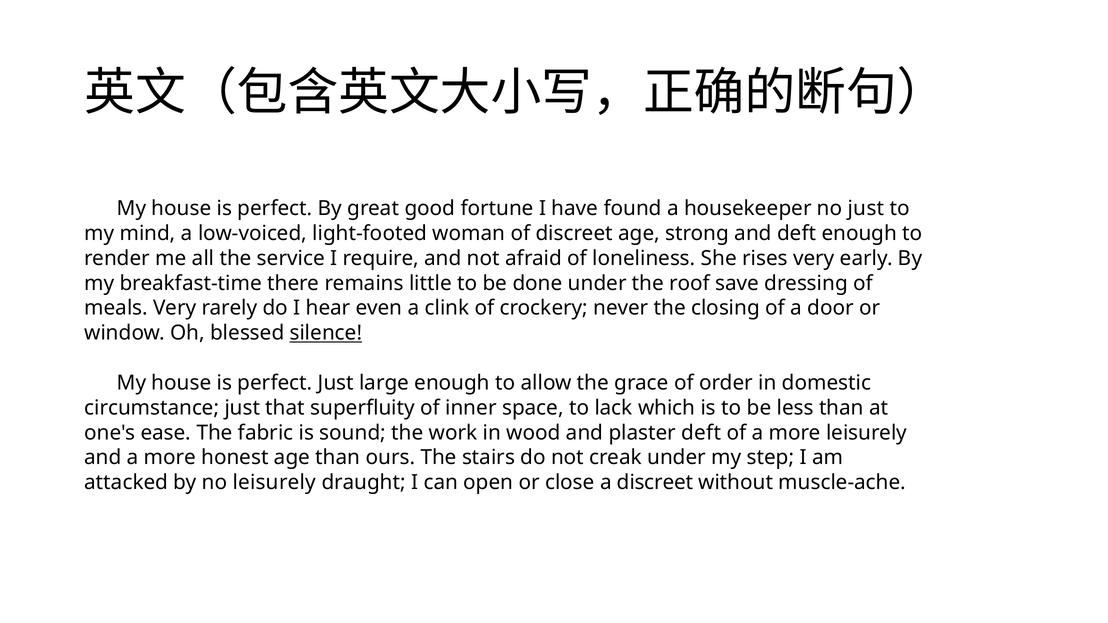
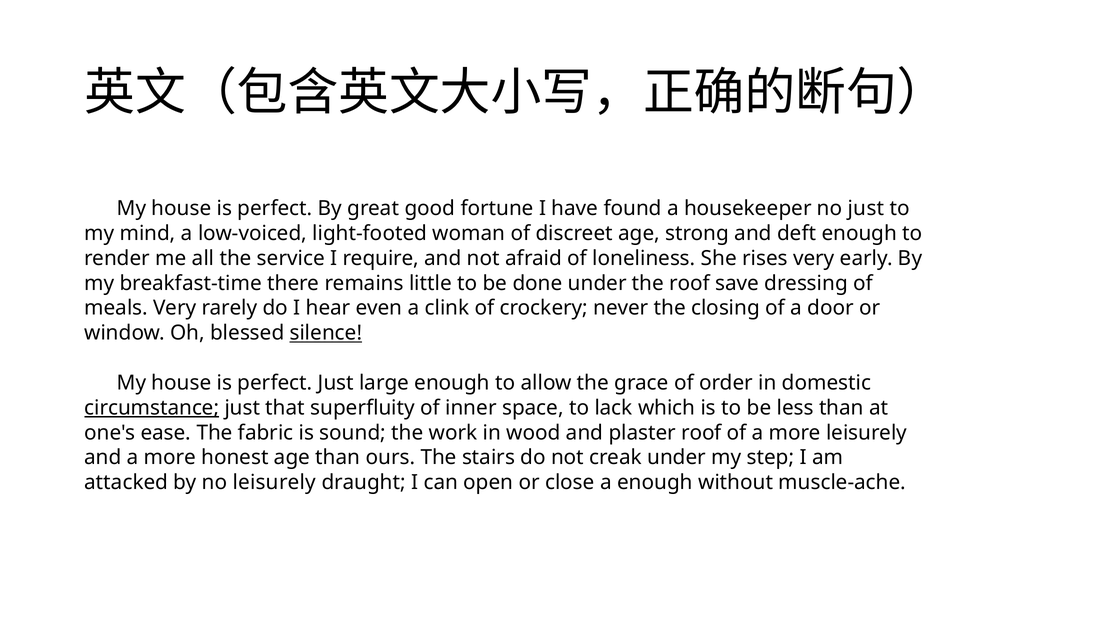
circumstance underline: none -> present
plaster deft: deft -> roof
a discreet: discreet -> enough
